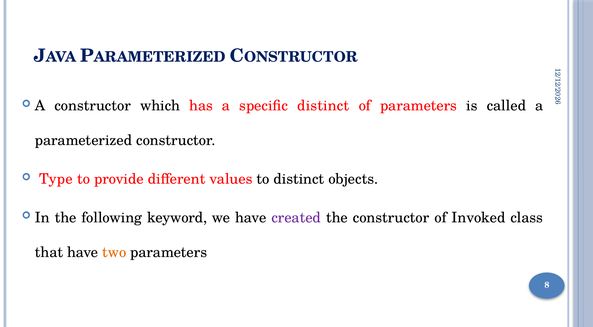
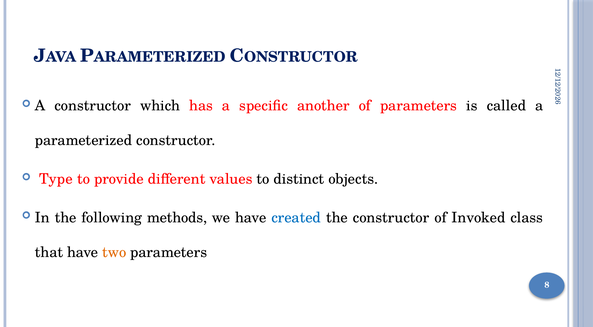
specific distinct: distinct -> another
keyword: keyword -> methods
created colour: purple -> blue
